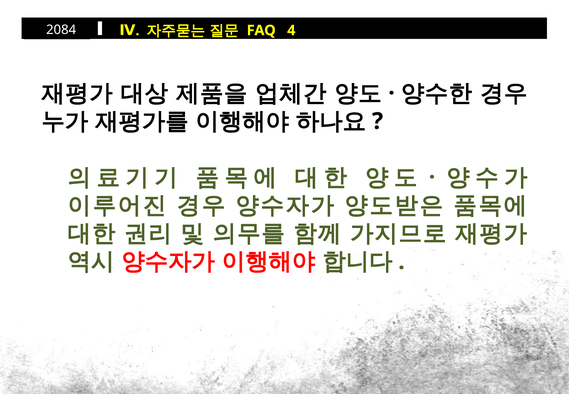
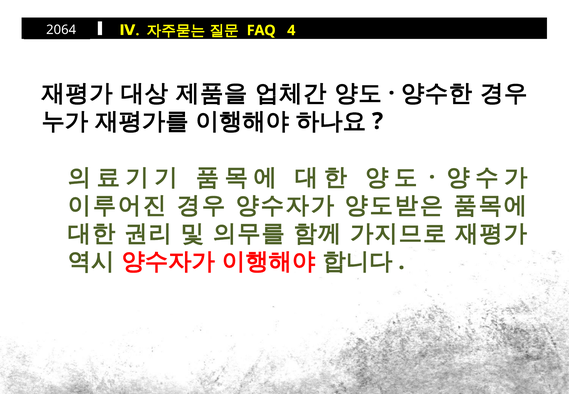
2084: 2084 -> 2064
